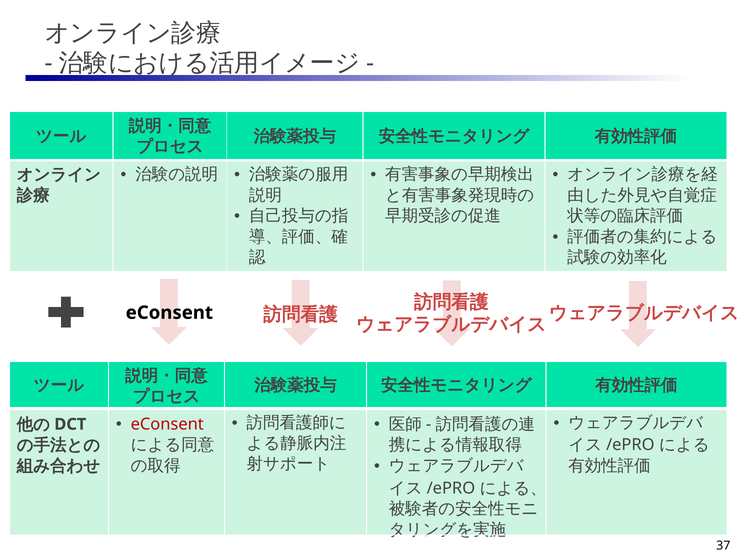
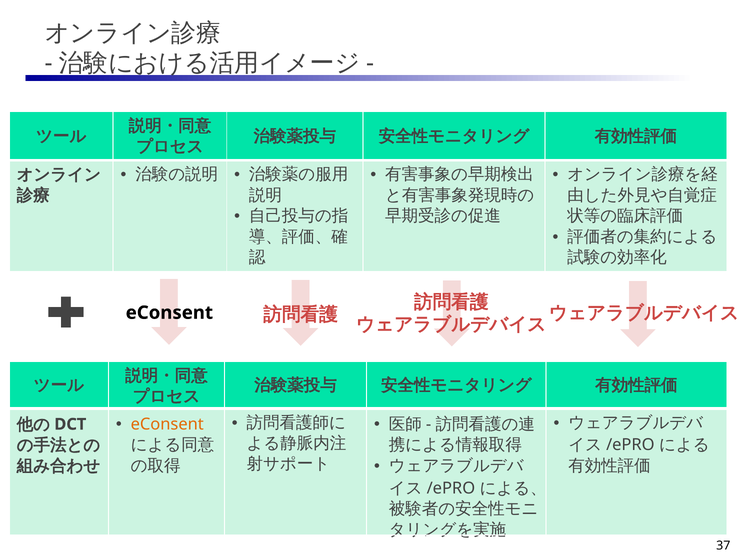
eConsent at (167, 424) colour: red -> orange
